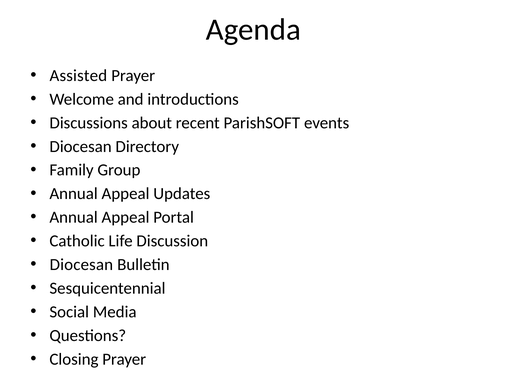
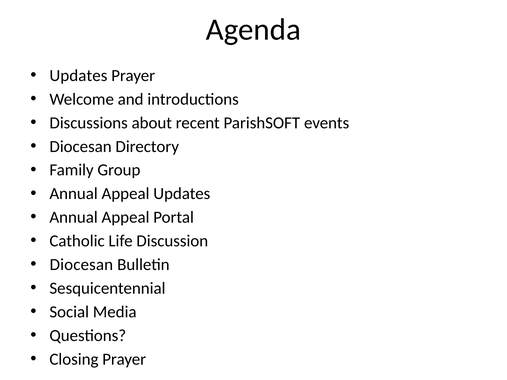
Assisted at (78, 76): Assisted -> Updates
